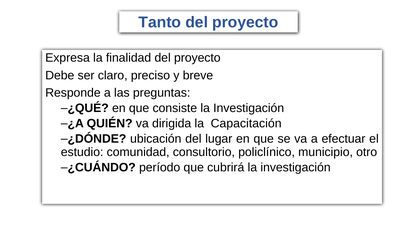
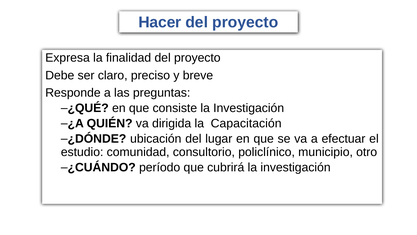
Tanto: Tanto -> Hacer
